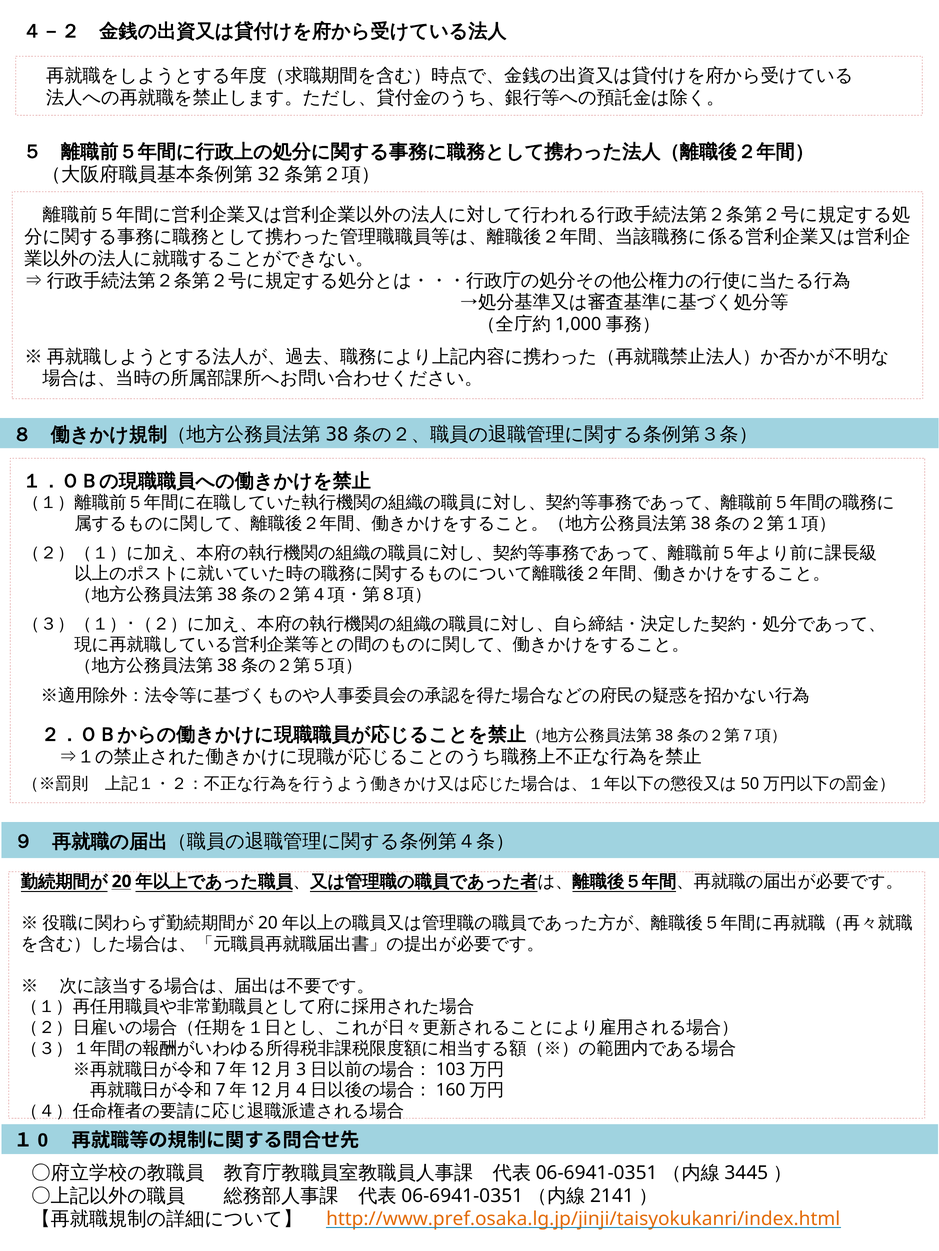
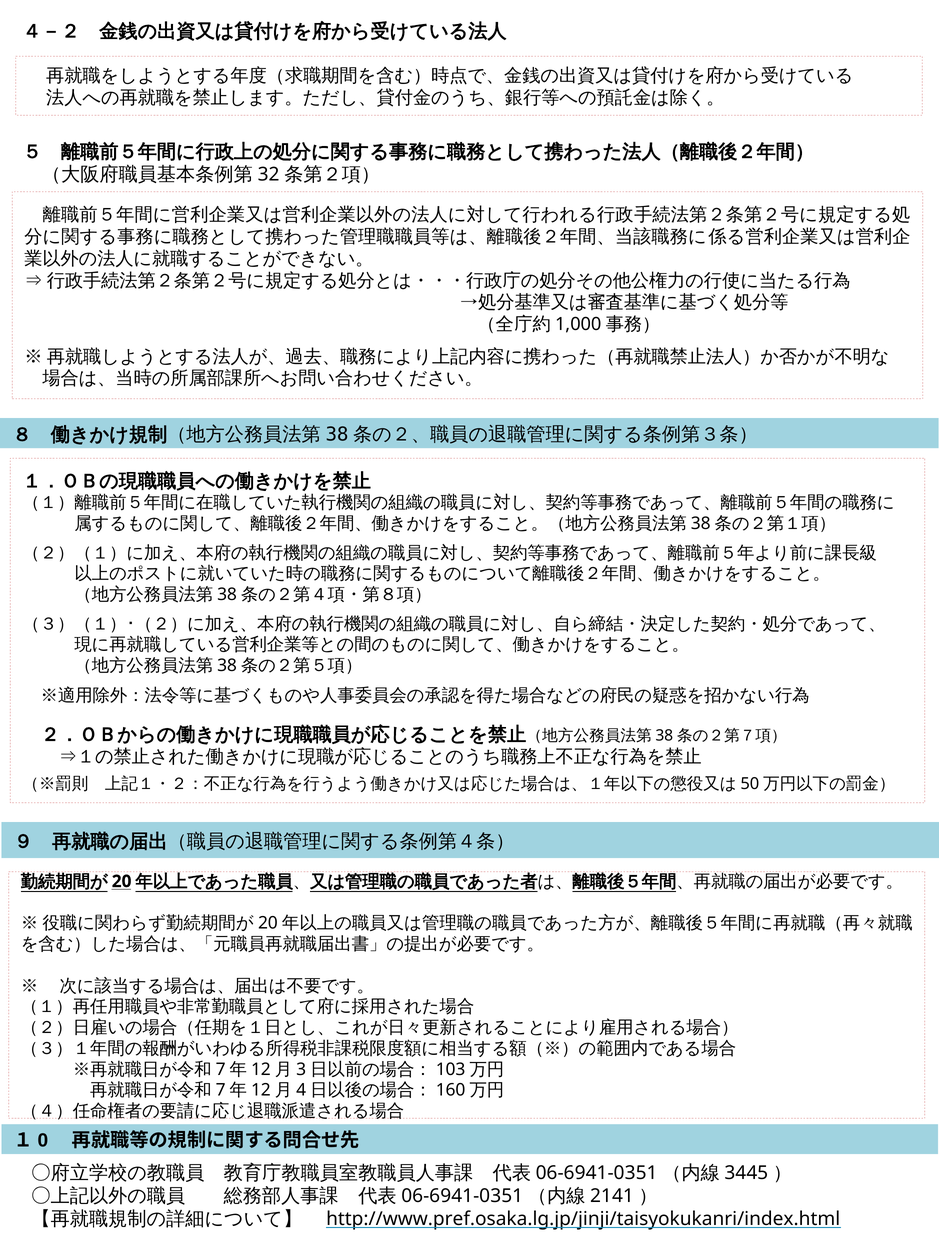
http://www.pref.osaka.lg.jp/jinji/taisyokukanri/index.html colour: orange -> black
